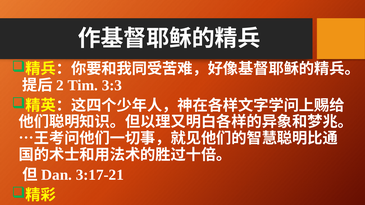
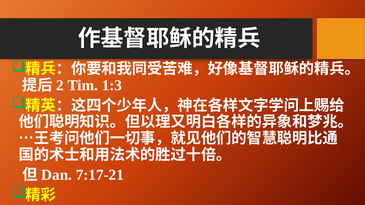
3:3: 3:3 -> 1:3
3:17-21: 3:17-21 -> 7:17-21
